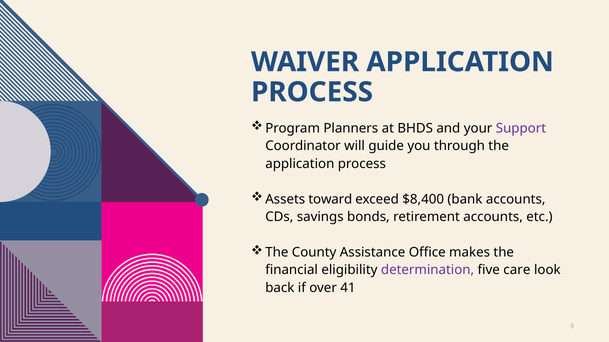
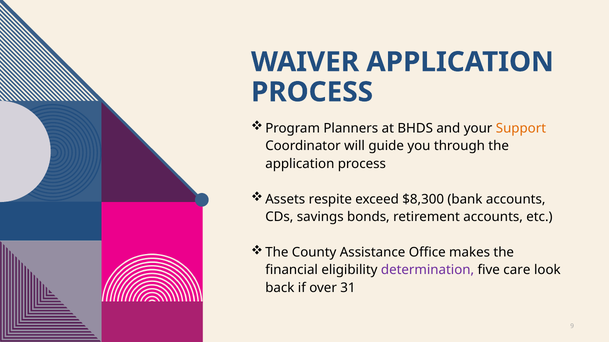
Support colour: purple -> orange
toward: toward -> respite
$8,400: $8,400 -> $8,300
41: 41 -> 31
